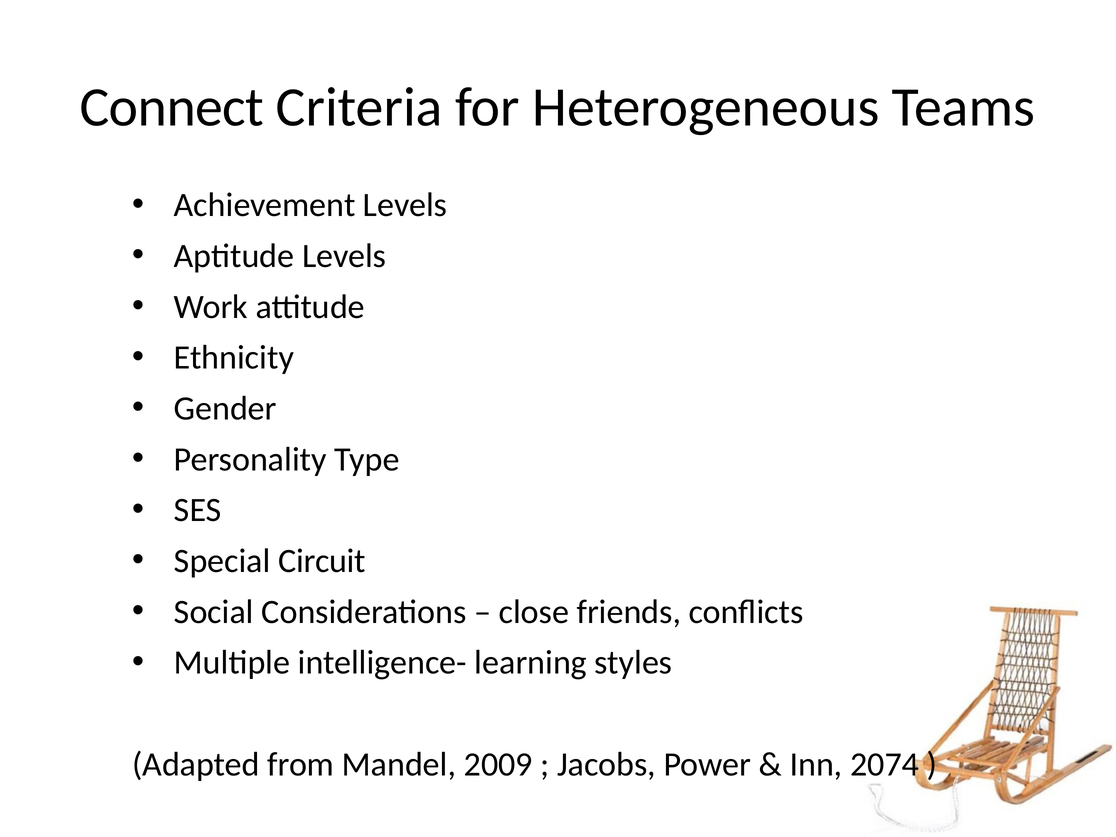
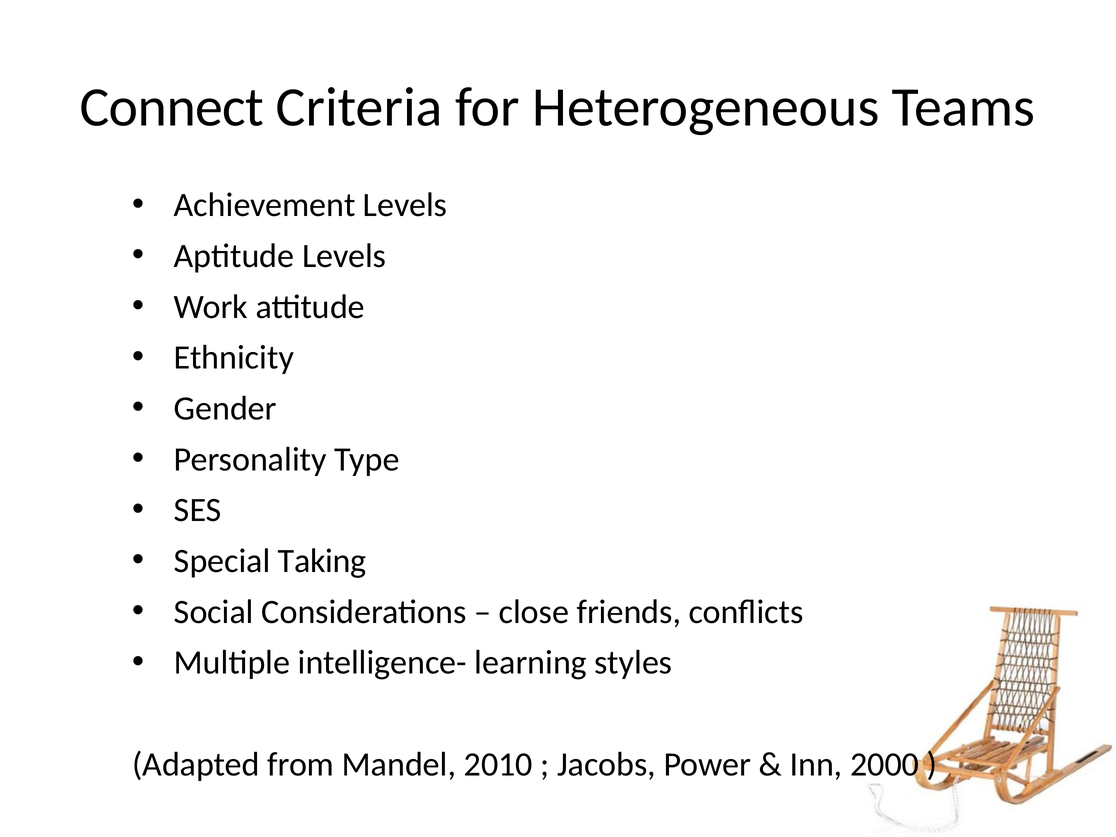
Circuit: Circuit -> Taking
2009: 2009 -> 2010
2074: 2074 -> 2000
